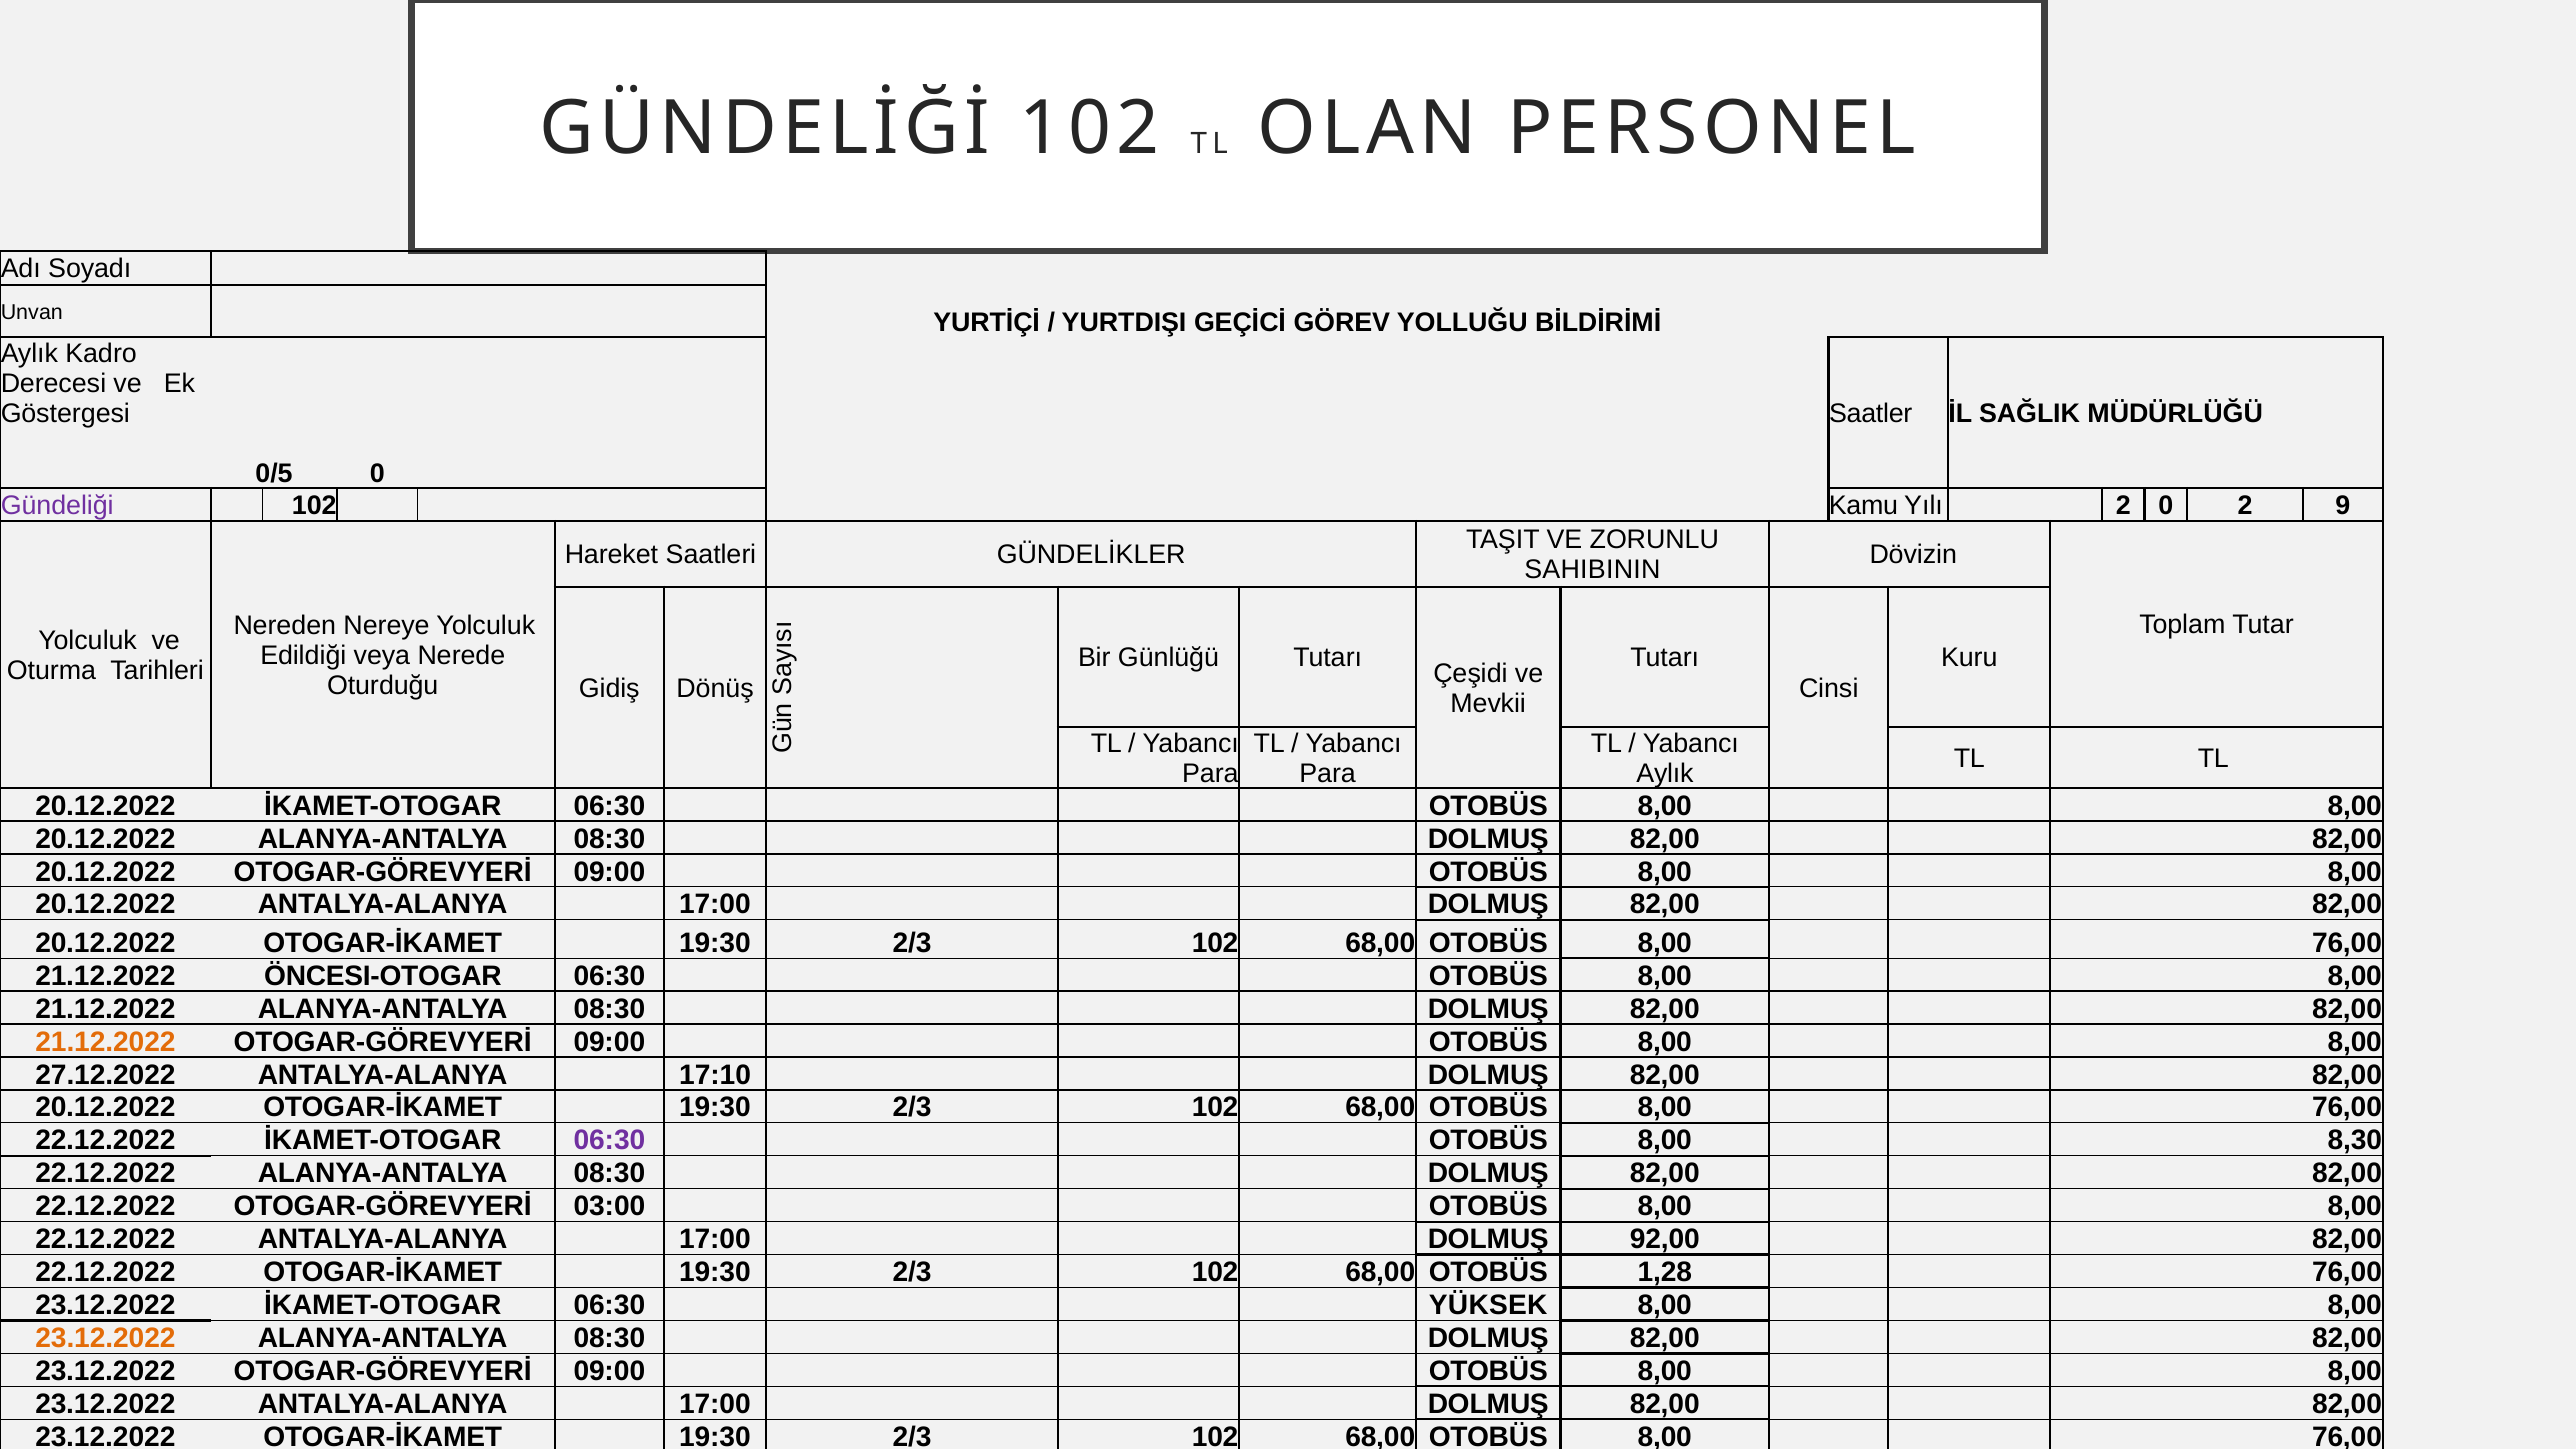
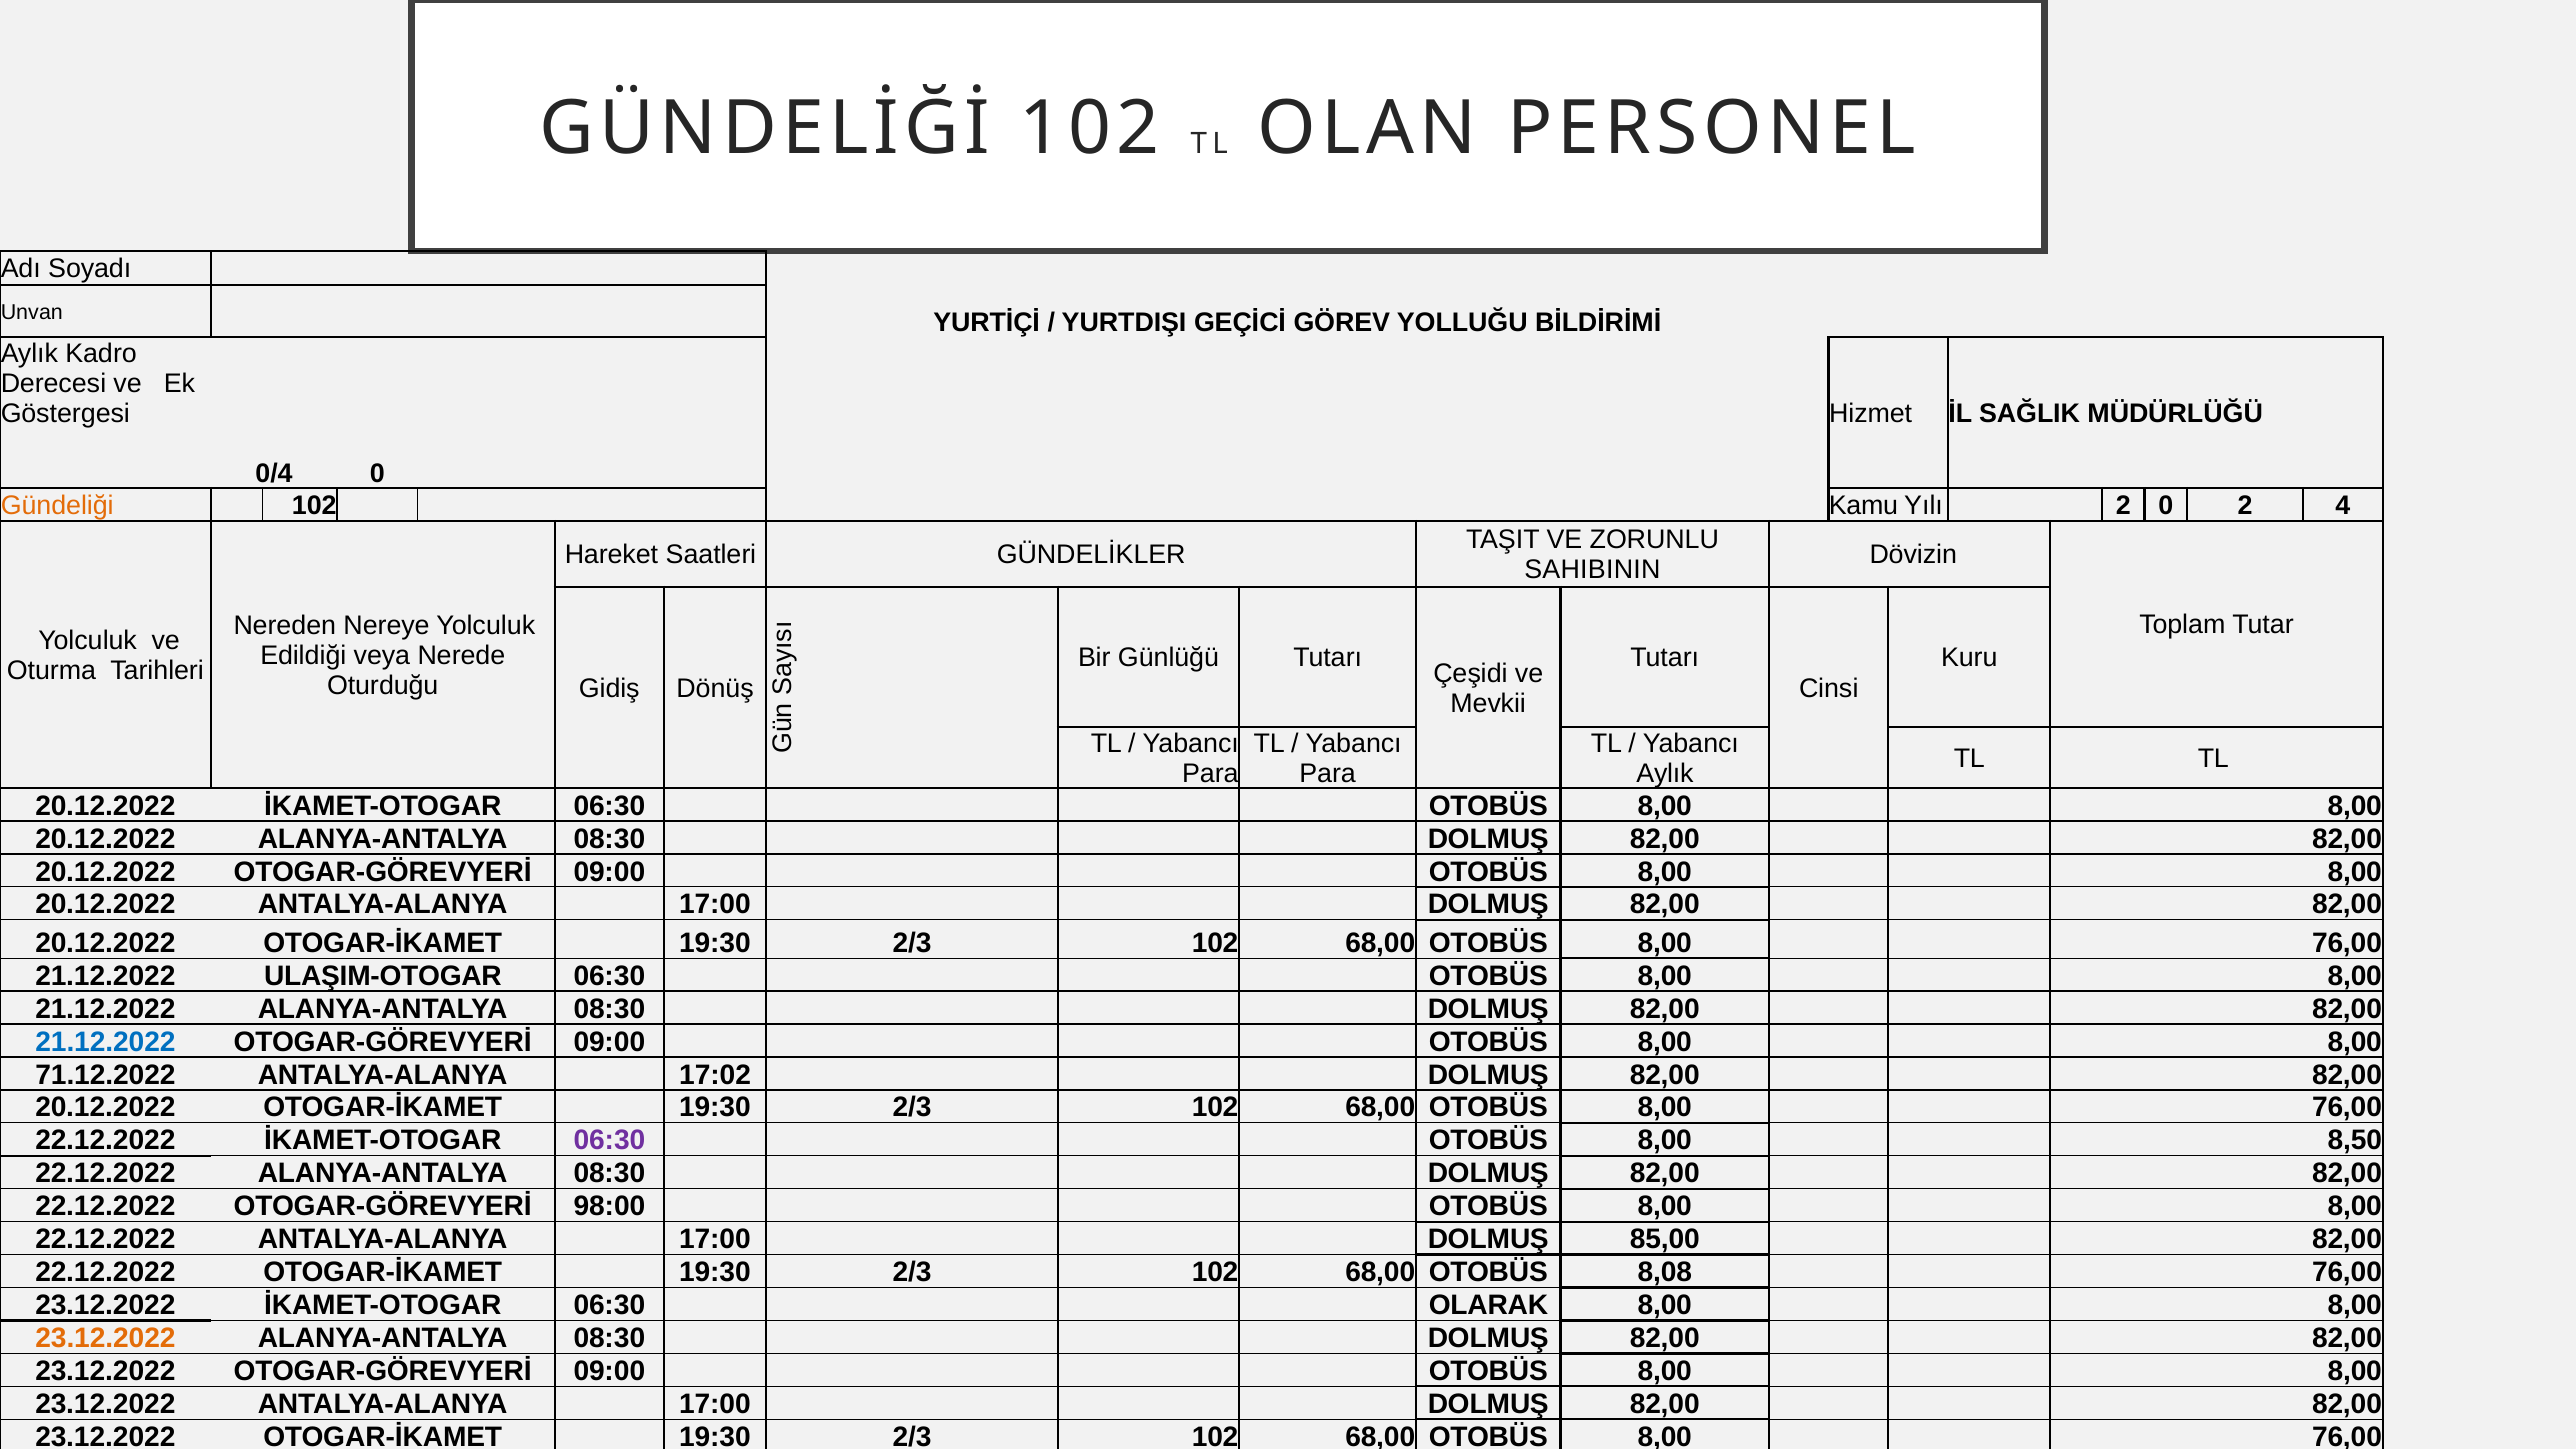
Saatler at (1871, 413): Saatler -> Hizmet
0/5: 0/5 -> 0/4
Gündeliği colour: purple -> orange
9: 9 -> 4
ÖNCESI-OTOGAR: ÖNCESI-OTOGAR -> ULAŞIM-OTOGAR
21.12.2022 at (105, 1042) colour: orange -> blue
27.12.2022: 27.12.2022 -> 71.12.2022
17:10: 17:10 -> 17:02
8,30: 8,30 -> 8,50
03:00: 03:00 -> 98:00
92,00: 92,00 -> 85,00
1,28: 1,28 -> 8,08
YÜKSEK: YÜKSEK -> OLARAK
